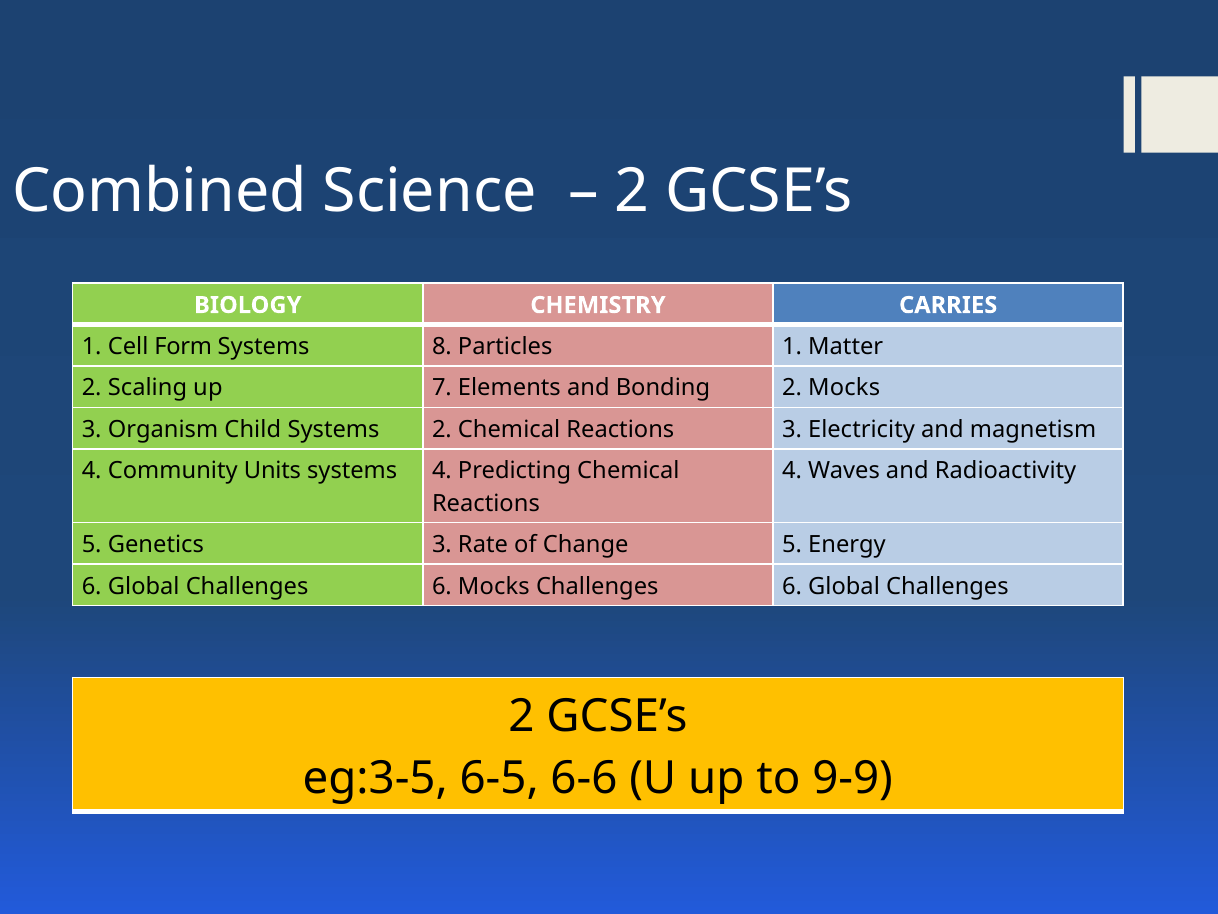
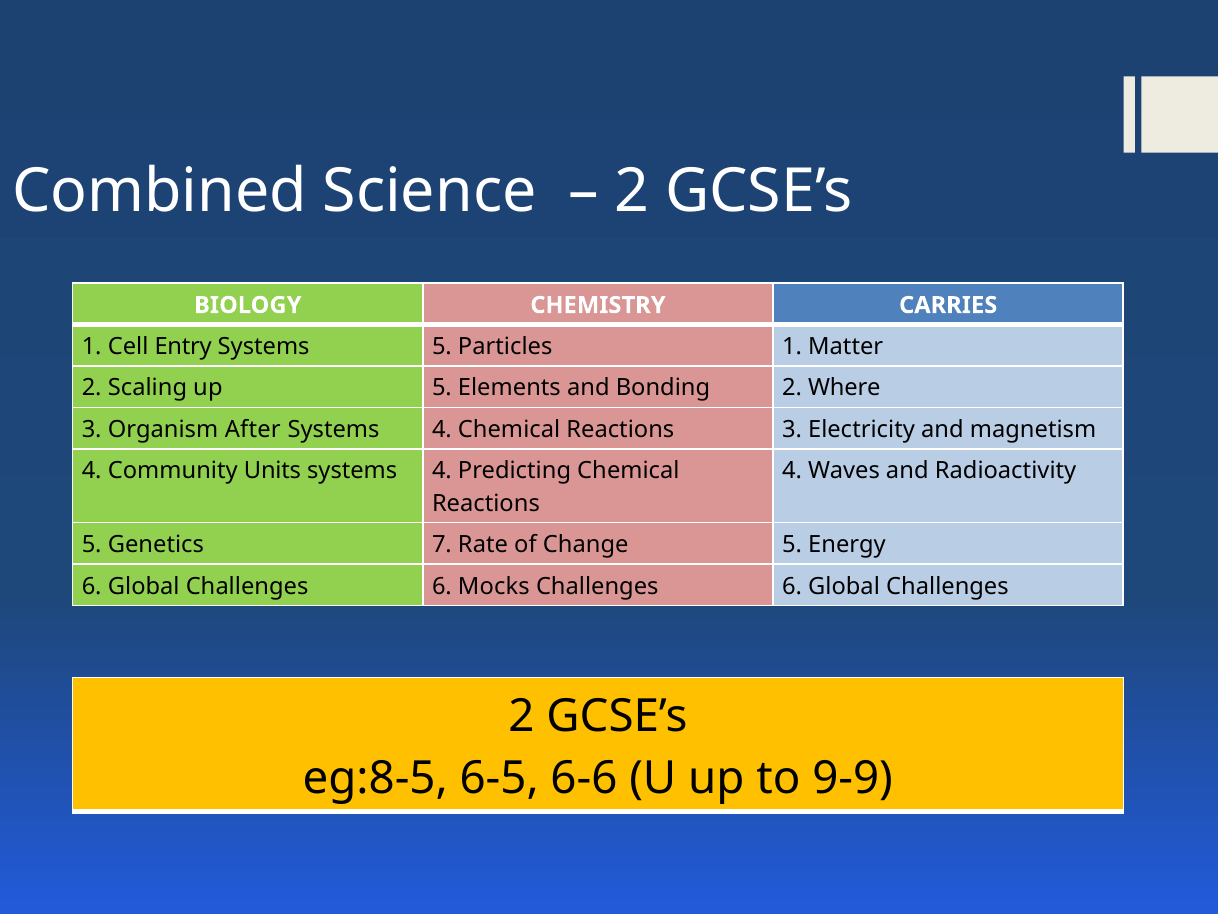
Form: Form -> Entry
Systems 8: 8 -> 5
up 7: 7 -> 5
2 Mocks: Mocks -> Where
Child: Child -> After
2 at (442, 429): 2 -> 4
Genetics 3: 3 -> 7
eg:3-5: eg:3-5 -> eg:8-5
